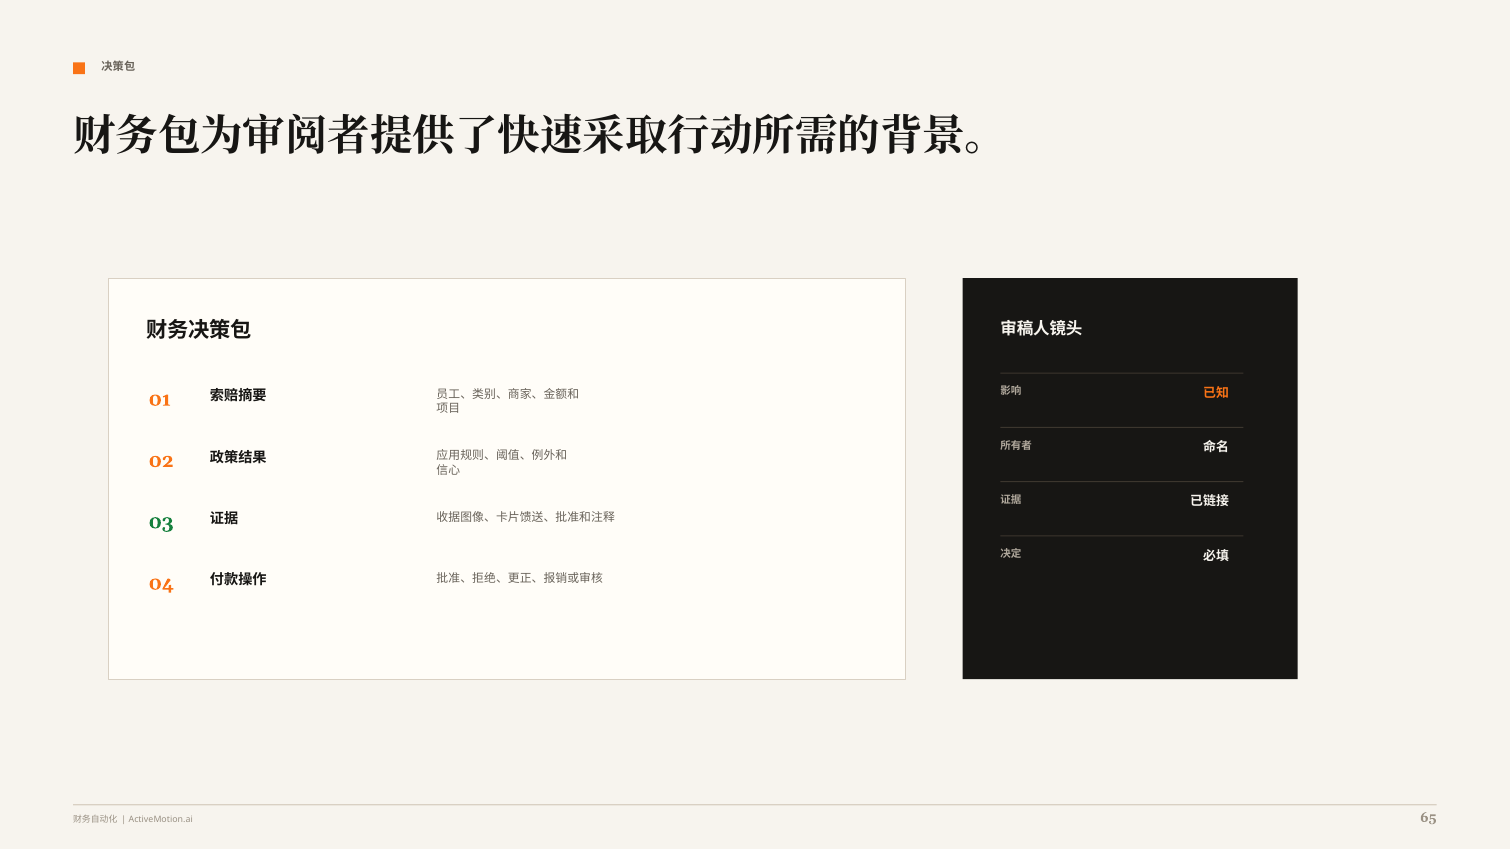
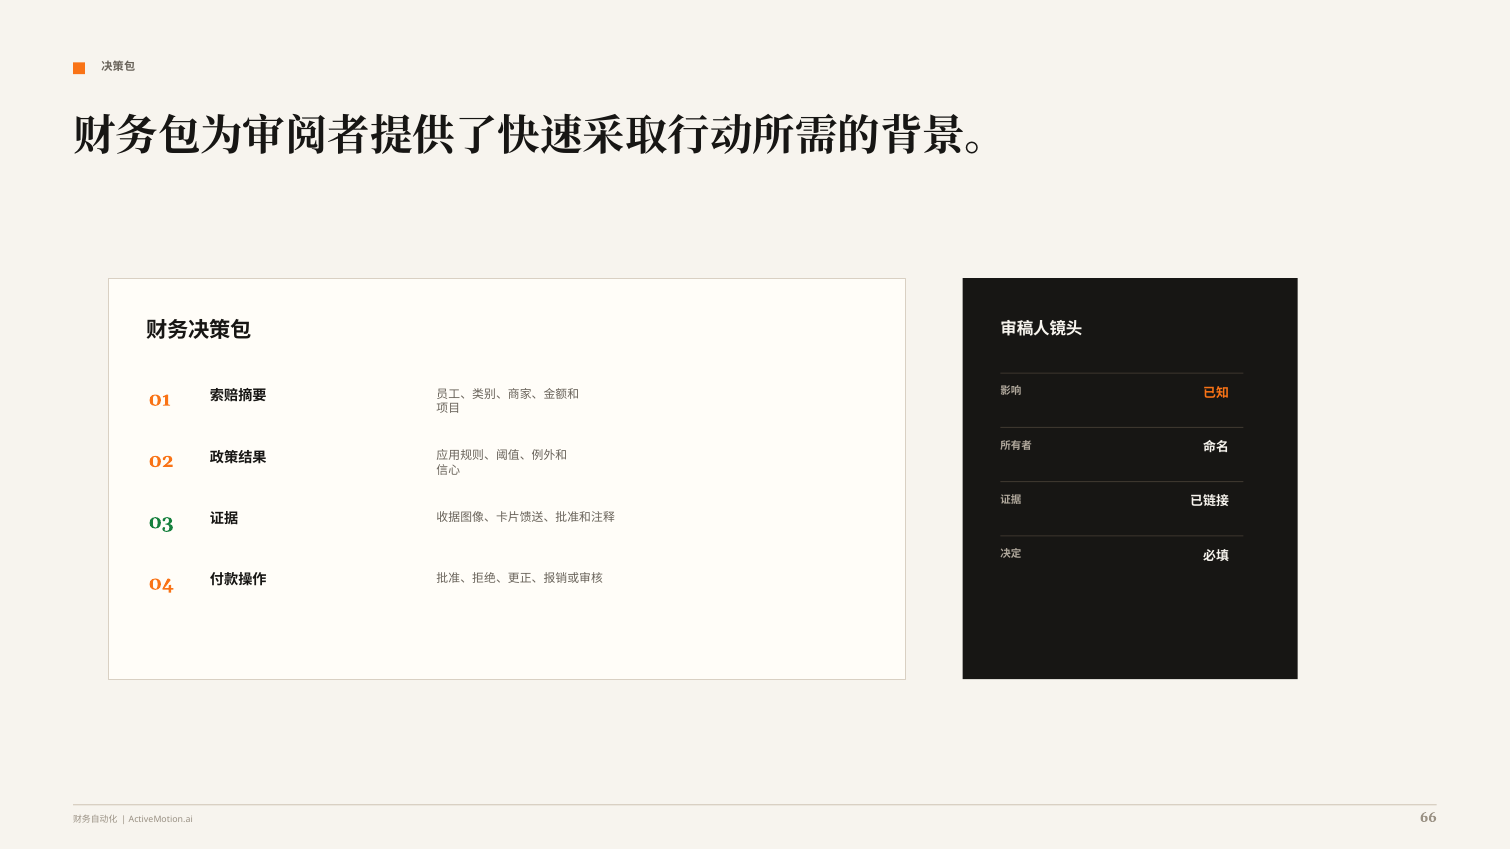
65: 65 -> 66
